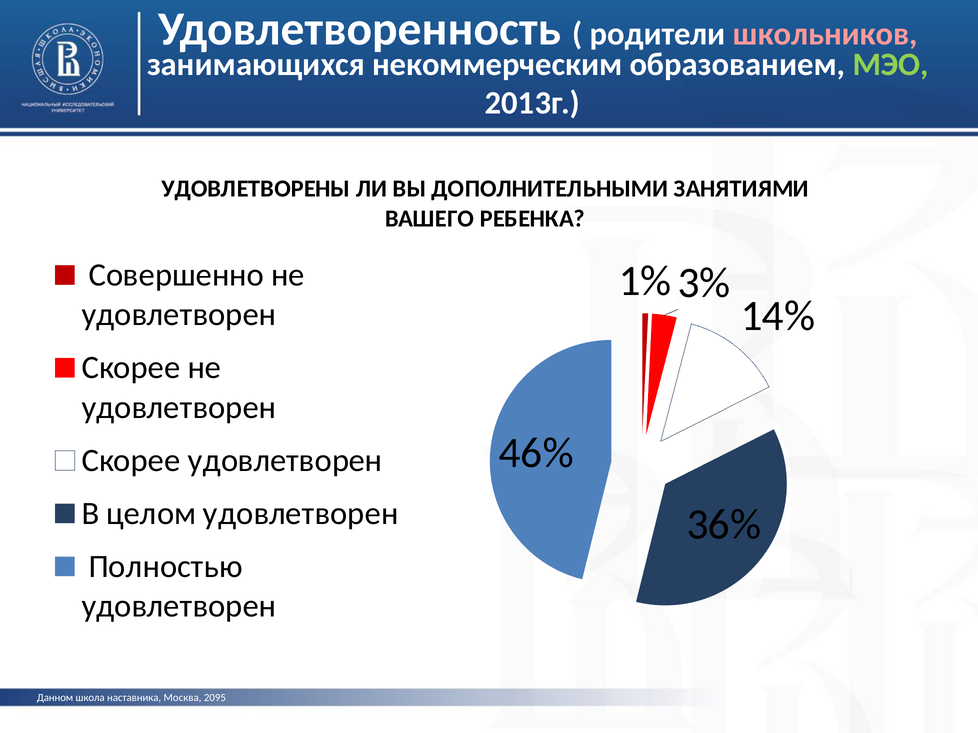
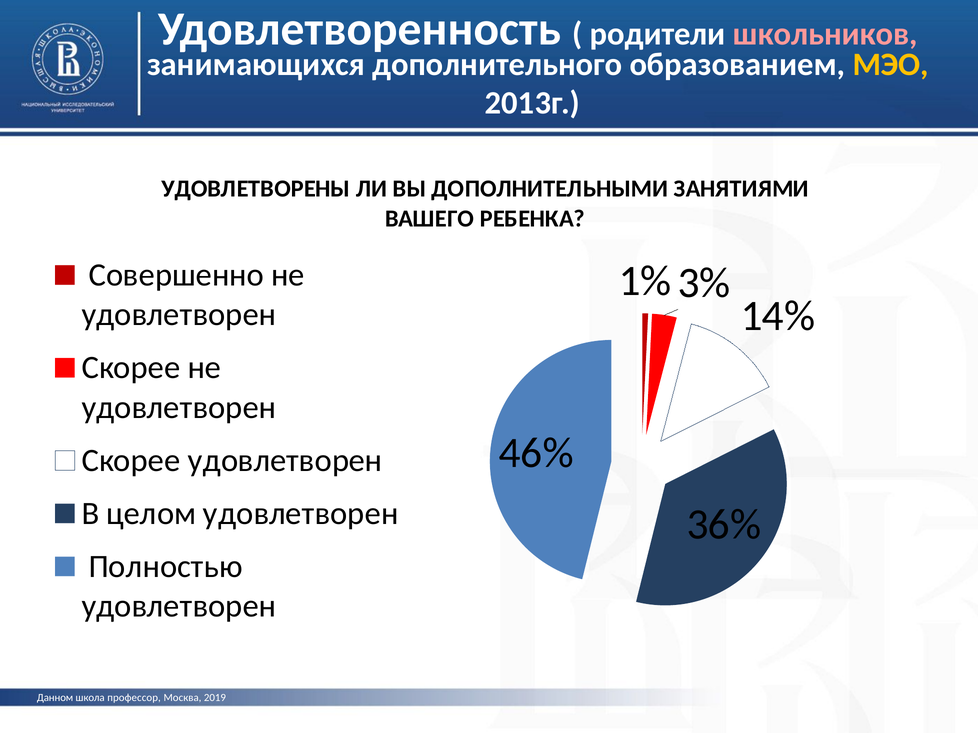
некоммерческим: некоммерческим -> дополнительного
МЭО colour: light green -> yellow
наставника: наставника -> профессор
2095: 2095 -> 2019
